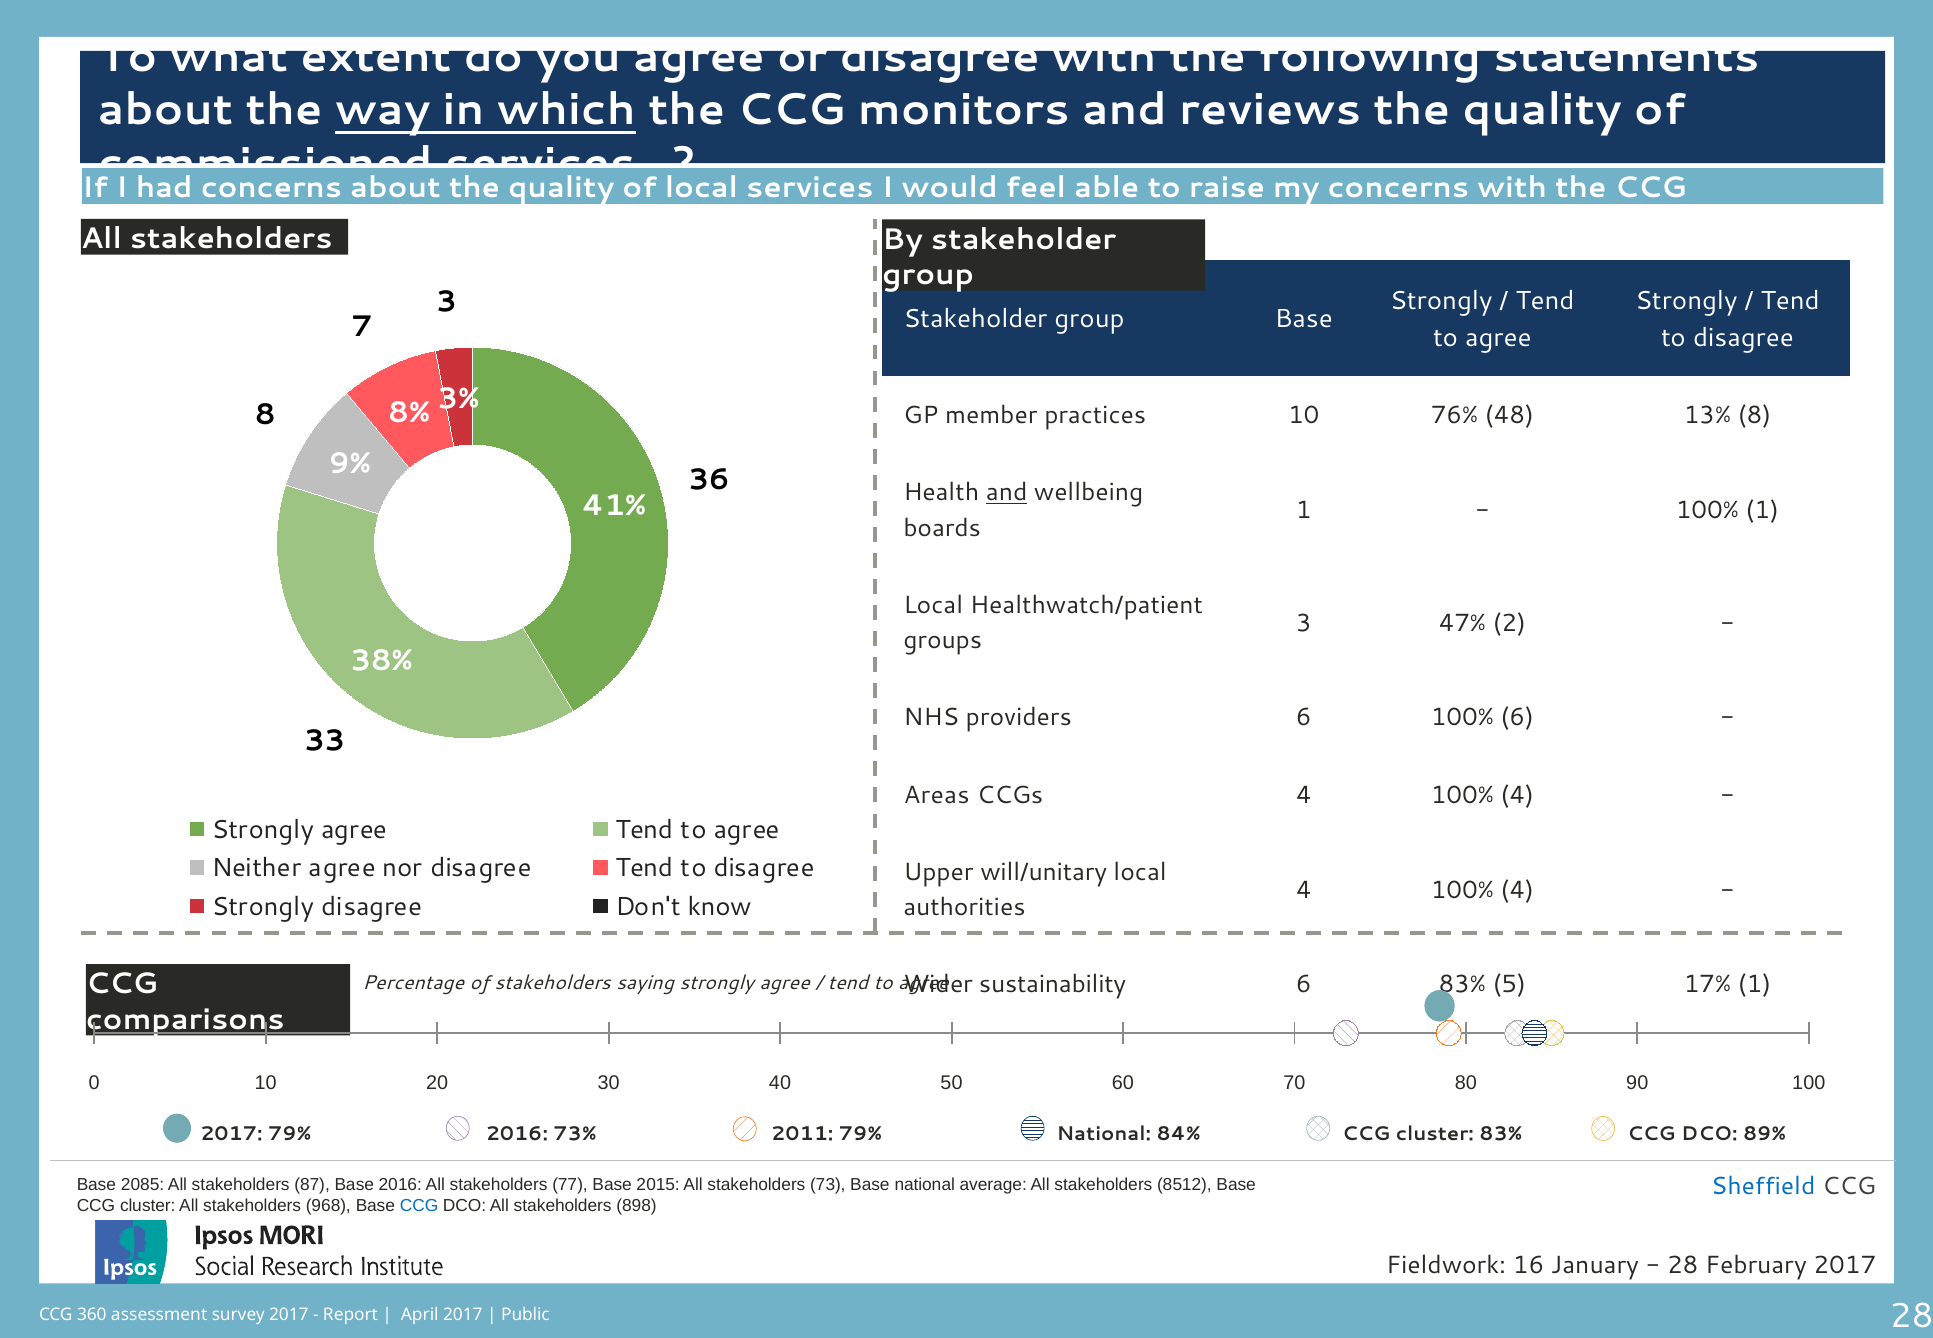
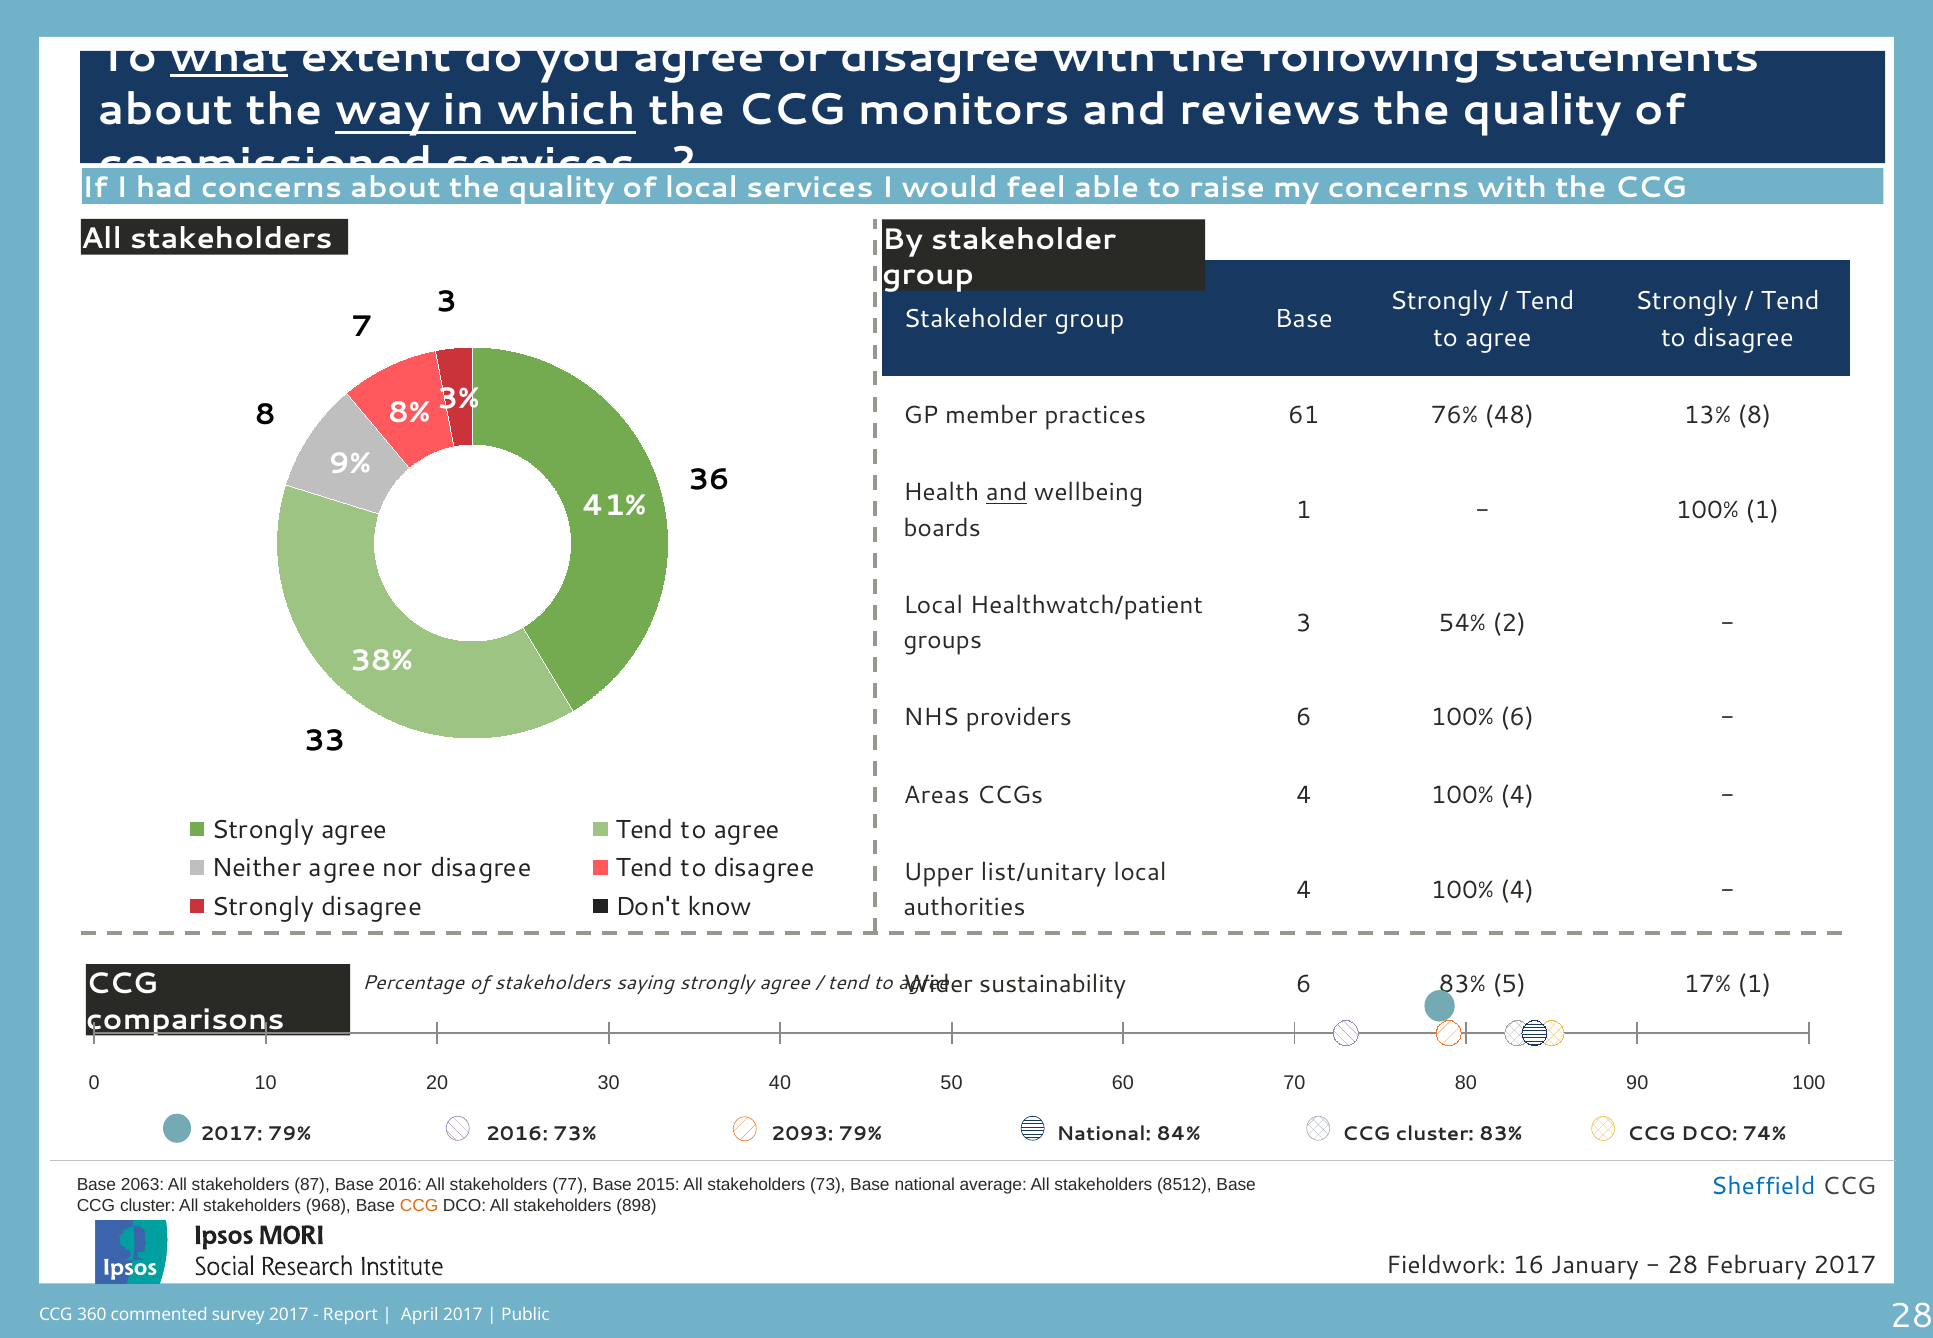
what underline: none -> present
practices 10: 10 -> 61
47%: 47% -> 54%
will/unitary: will/unitary -> list/unitary
2011: 2011 -> 2093
89%: 89% -> 74%
2085: 2085 -> 2063
CCG at (419, 1206) colour: blue -> orange
assessment: assessment -> commented
